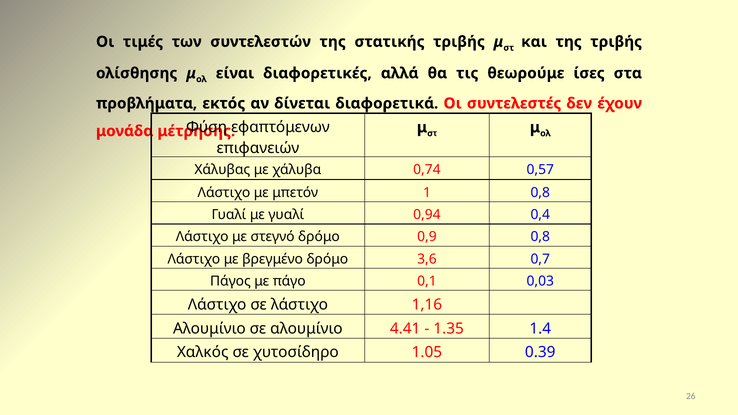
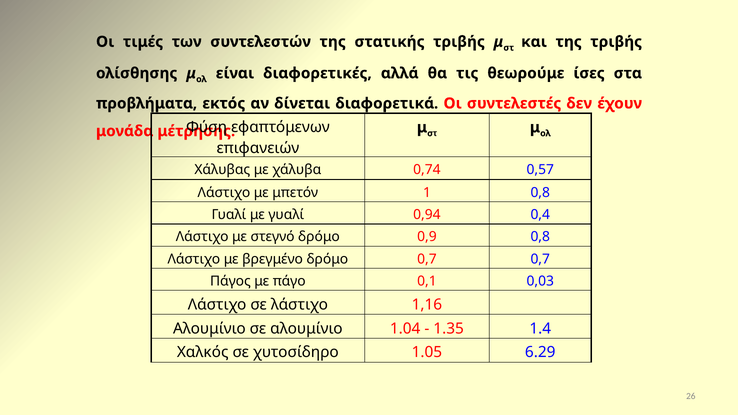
δρόμο 3,6: 3,6 -> 0,7
4.41: 4.41 -> 1.04
0.39: 0.39 -> 6.29
